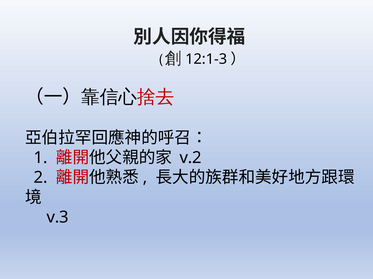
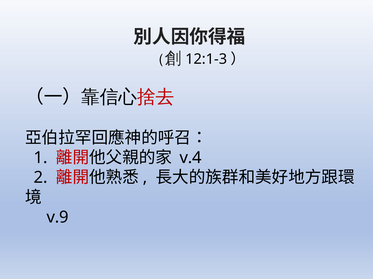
v.2: v.2 -> v.4
v.3: v.3 -> v.9
